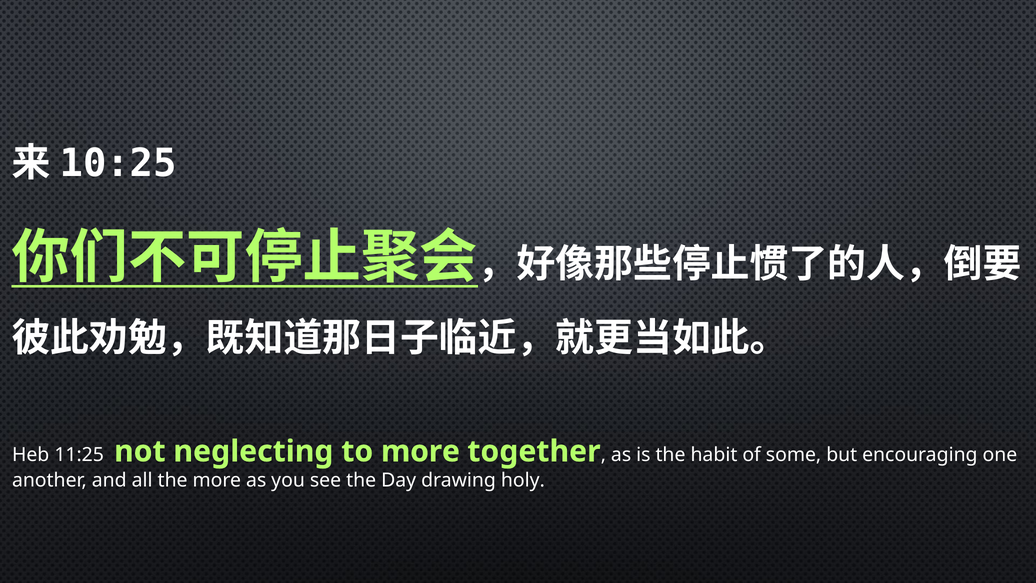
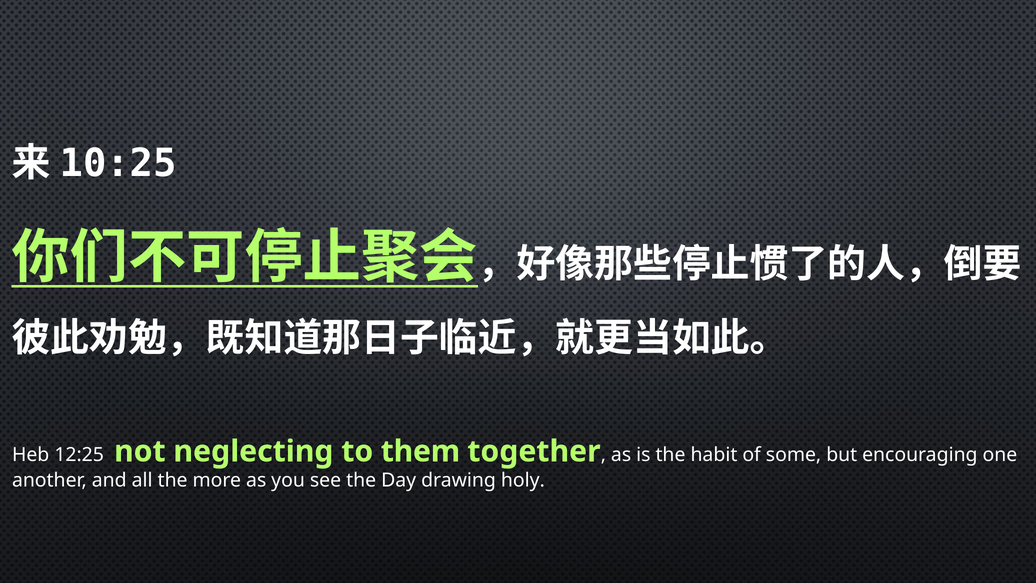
11:25: 11:25 -> 12:25
to more: more -> them
